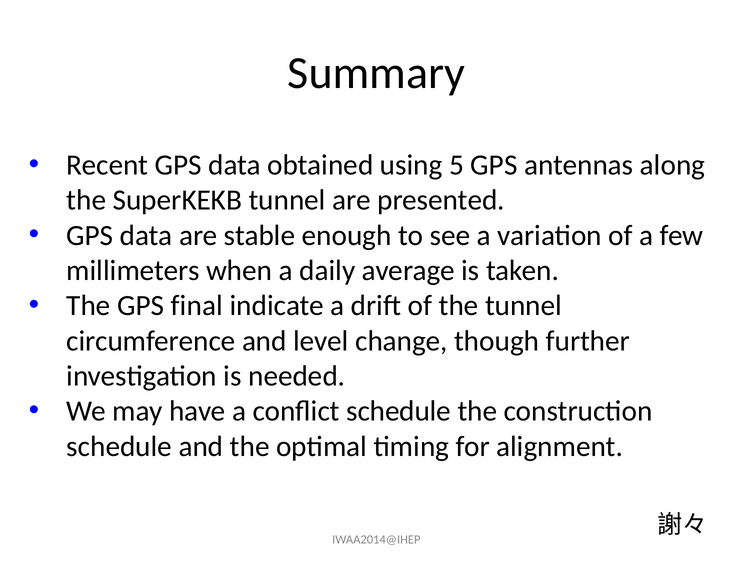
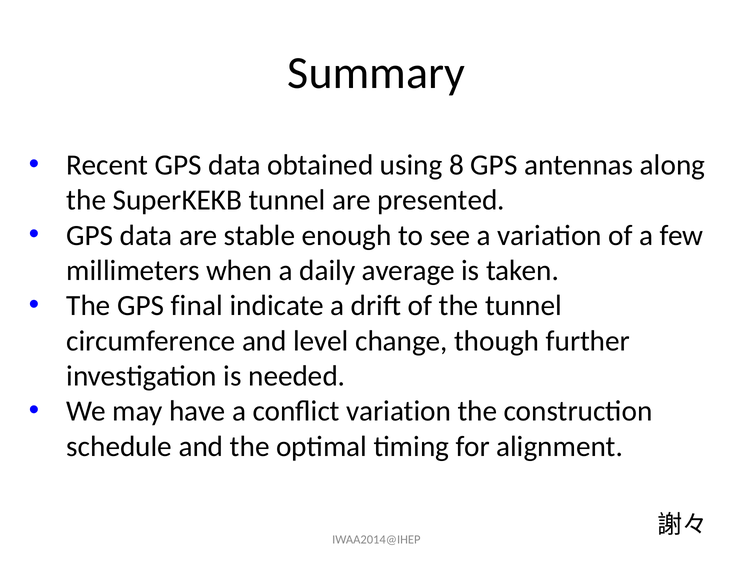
5: 5 -> 8
conflict schedule: schedule -> variation
